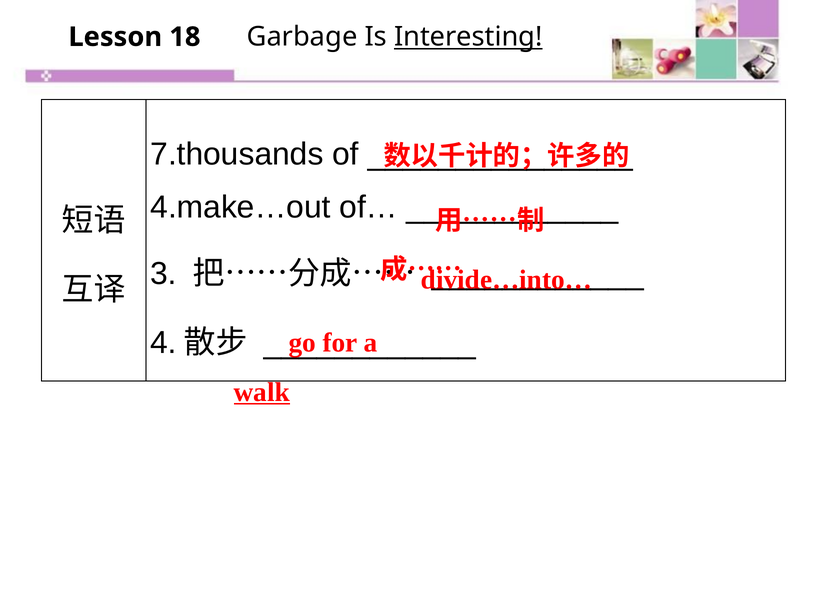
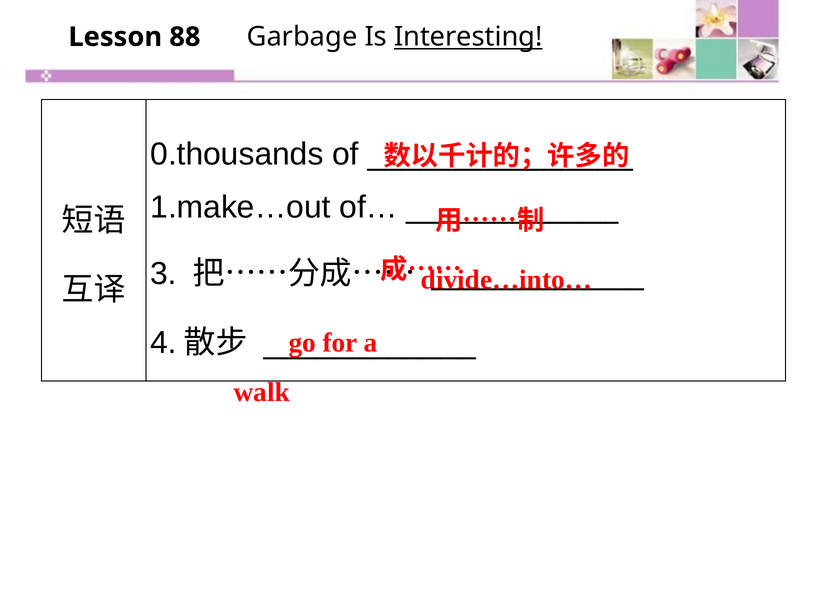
18: 18 -> 88
7.thousands: 7.thousands -> 0.thousands
4.make…out: 4.make…out -> 1.make…out
walk underline: present -> none
